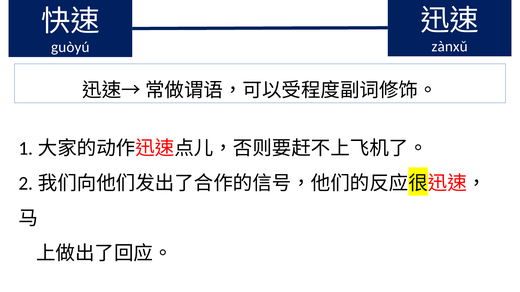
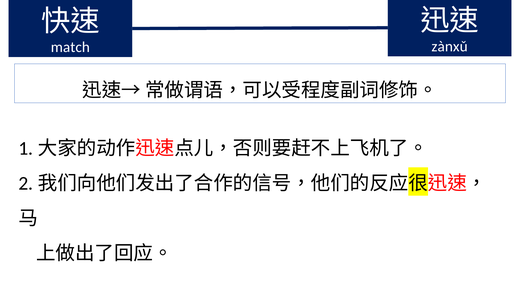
guòyú: guòyú -> match
